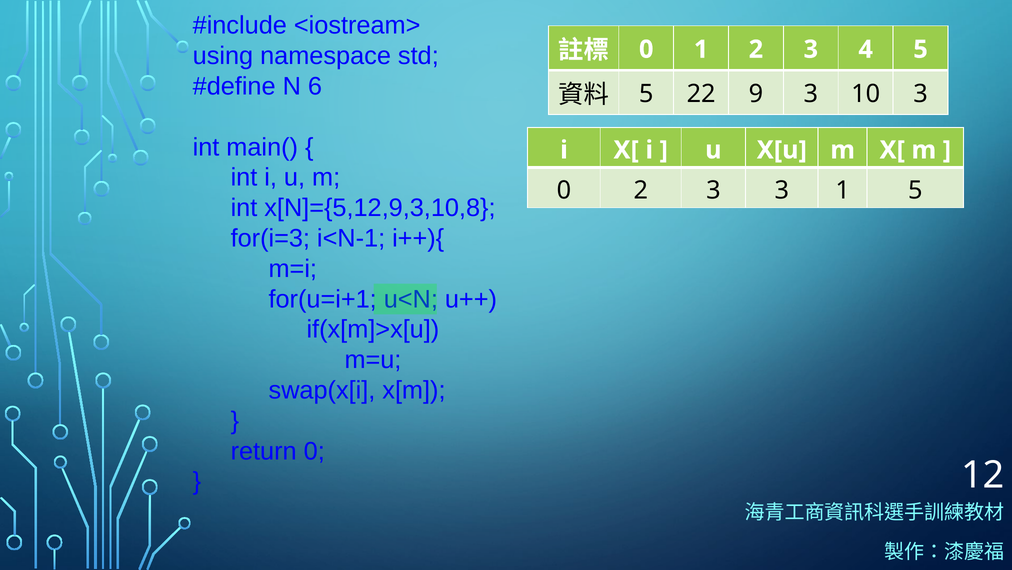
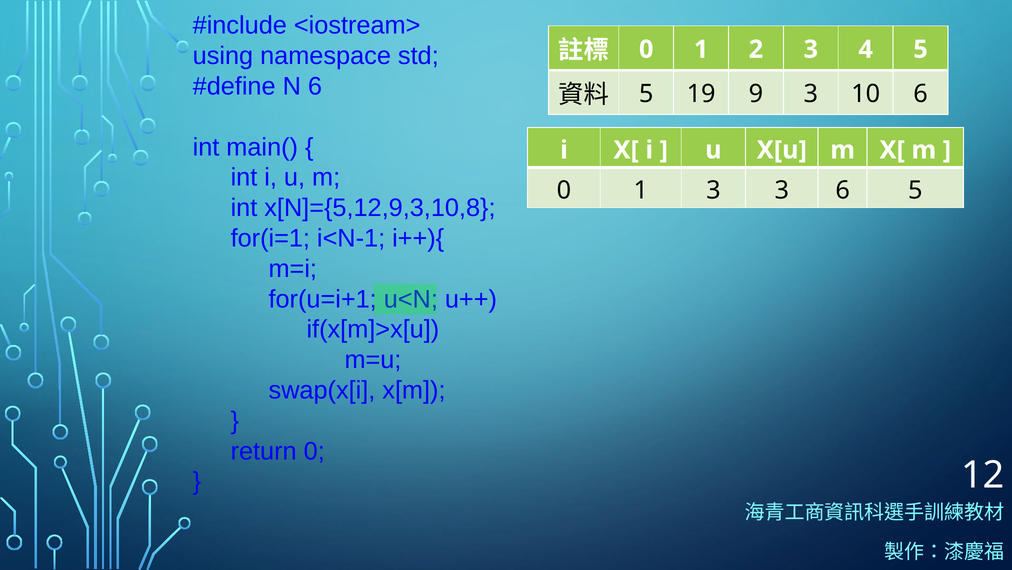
22: 22 -> 19
10 3: 3 -> 6
2 at (641, 190): 2 -> 1
3 1: 1 -> 6
for(i=3: for(i=3 -> for(i=1
